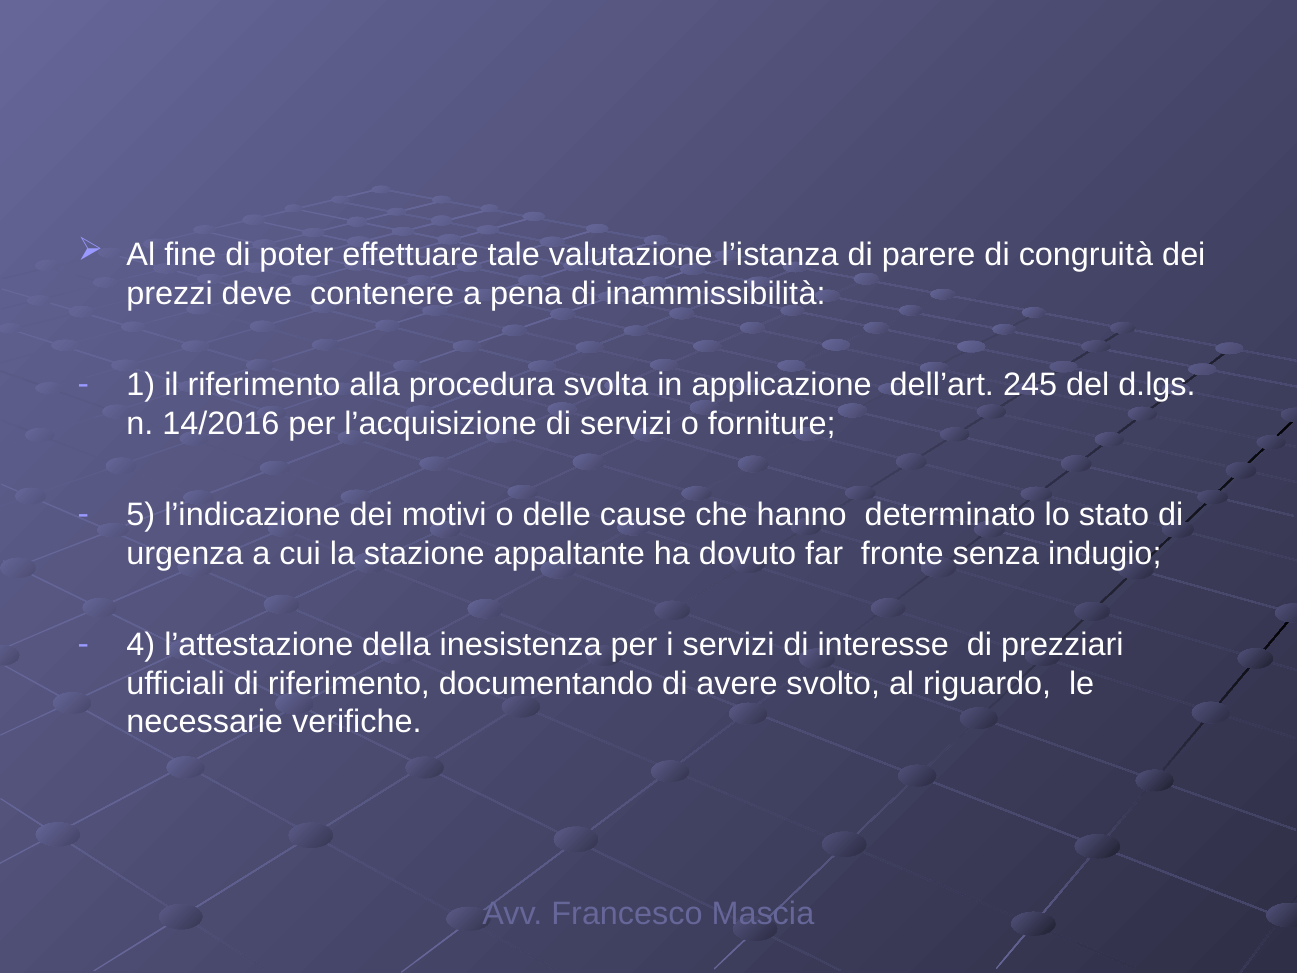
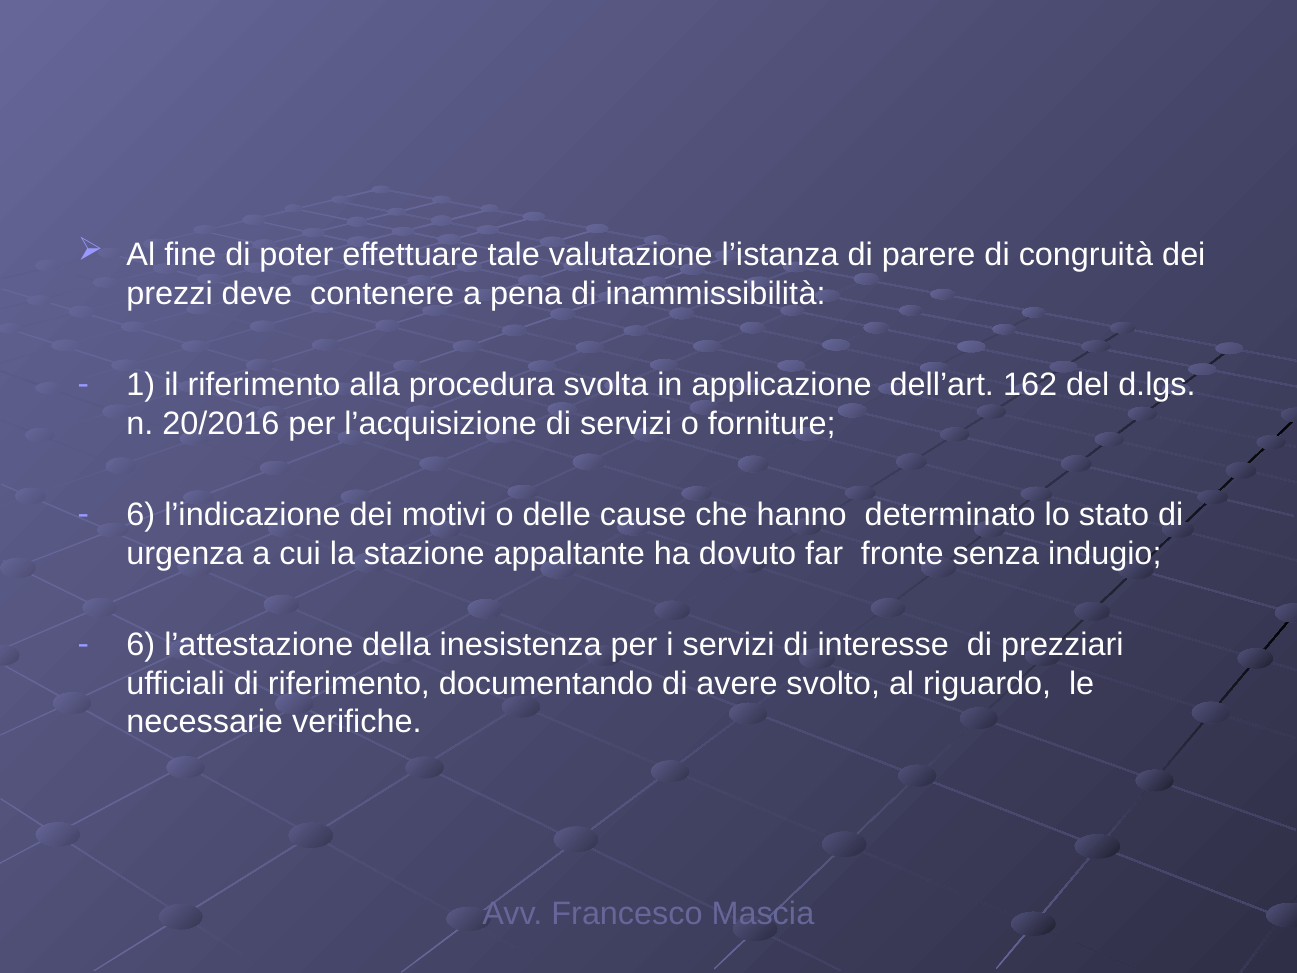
245: 245 -> 162
14/2016: 14/2016 -> 20/2016
5 at (141, 515): 5 -> 6
4 at (141, 644): 4 -> 6
